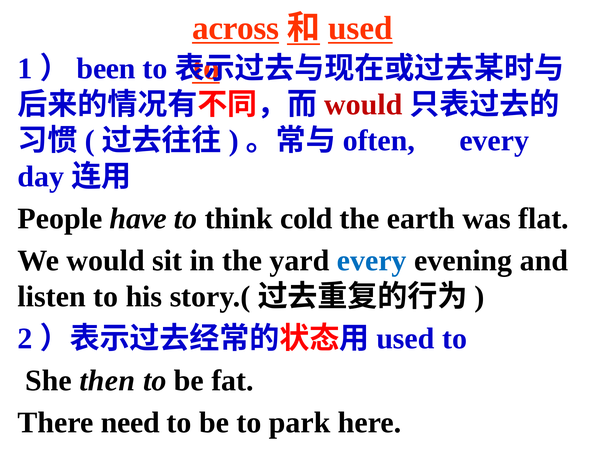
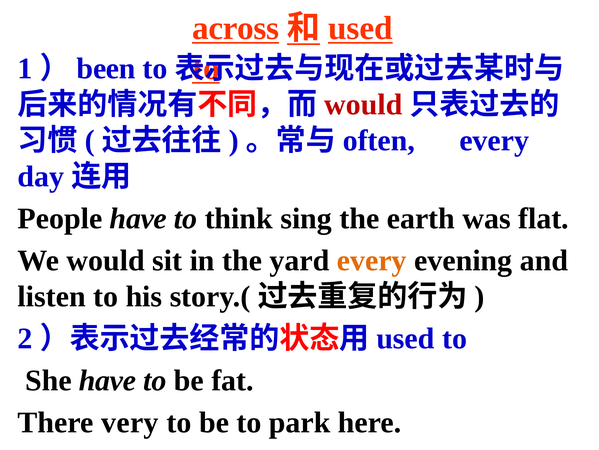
cold: cold -> sing
every at (372, 260) colour: blue -> orange
She then: then -> have
need: need -> very
